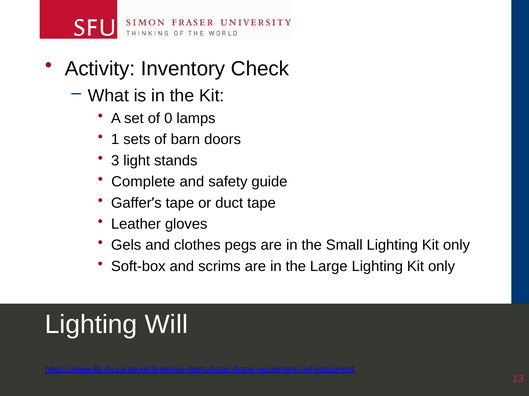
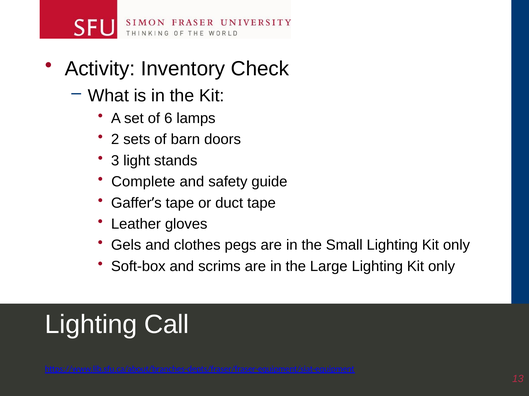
0: 0 -> 6
1: 1 -> 2
Will: Will -> Call
